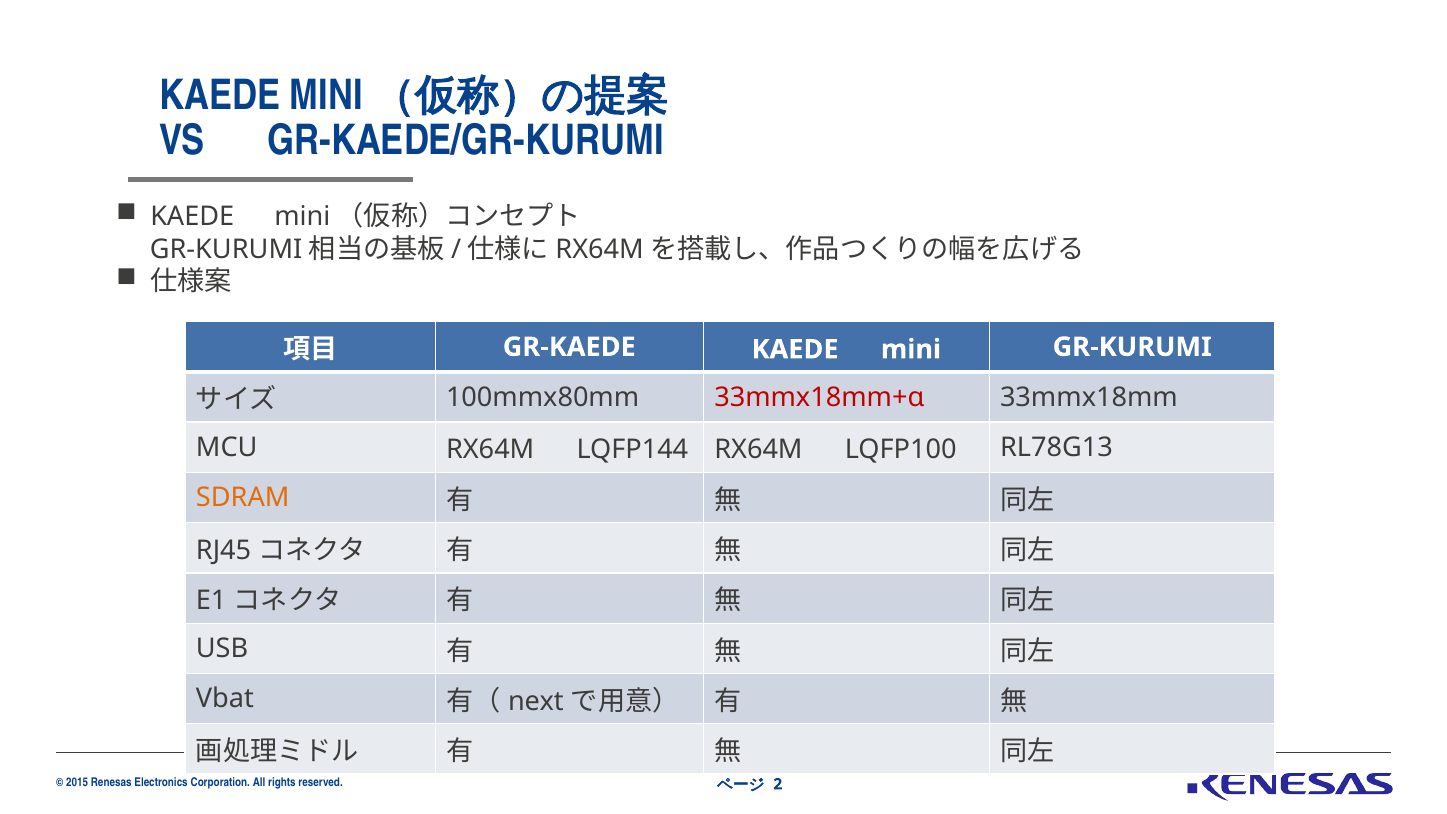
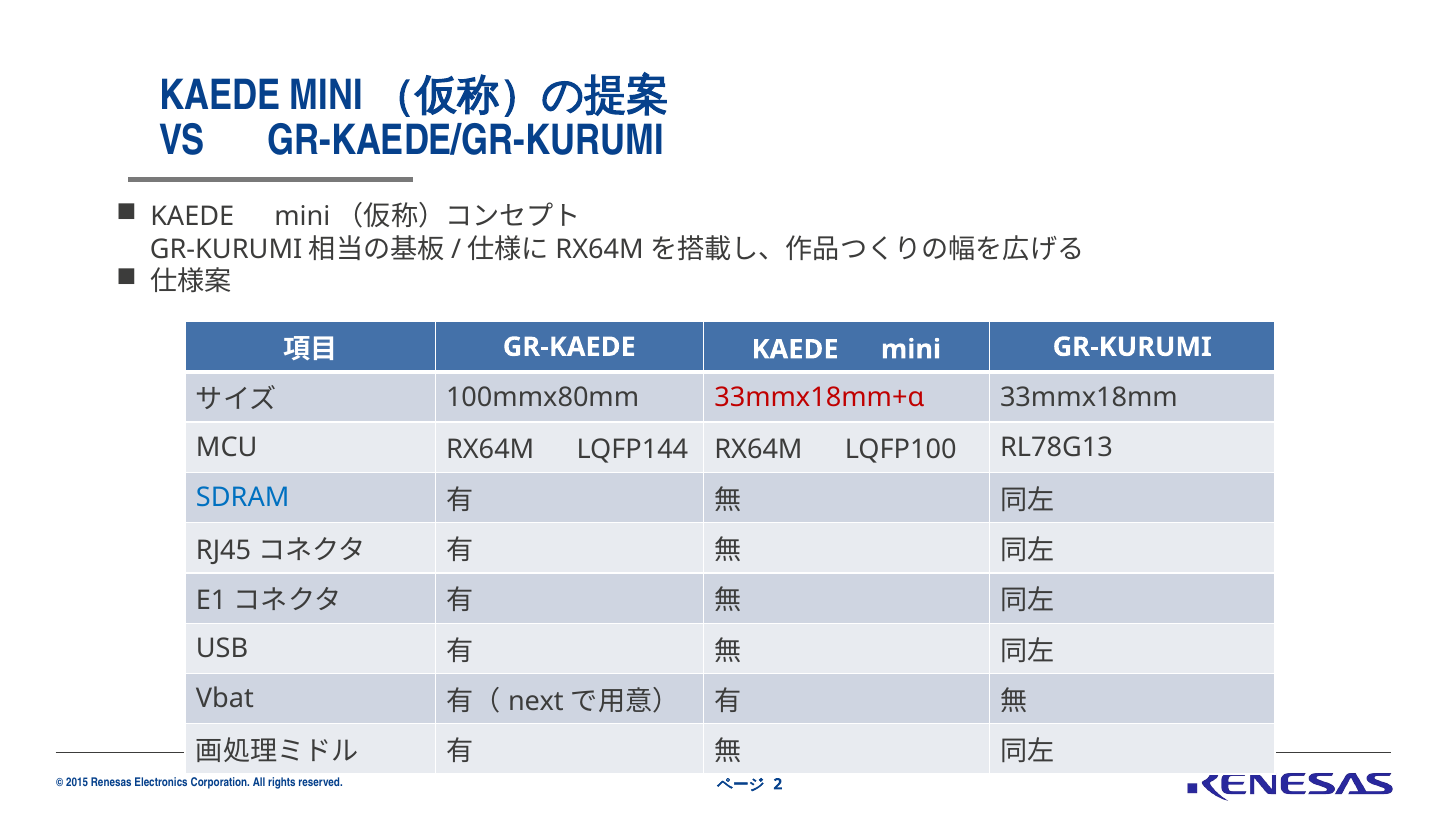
SDRAM colour: orange -> blue
